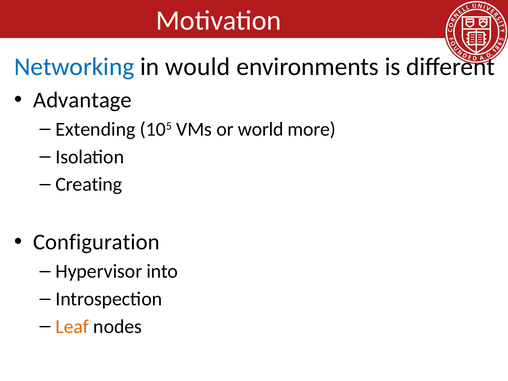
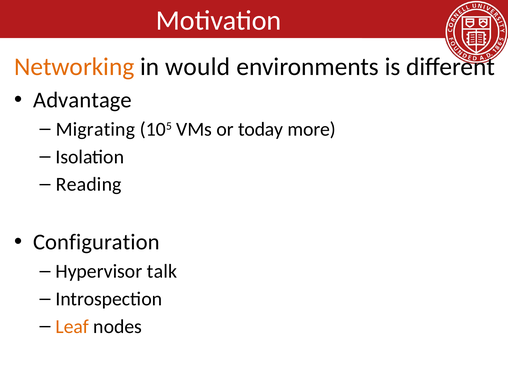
Networking colour: blue -> orange
Extending: Extending -> Migrating
world: world -> today
Creating: Creating -> Reading
into: into -> talk
